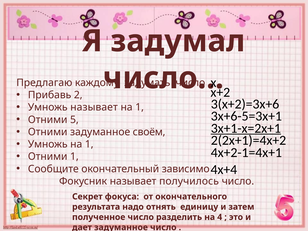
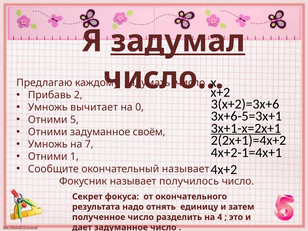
задумал underline: none -> present
Умножь называет: называет -> вычитает
1 at (140, 107): 1 -> 0
Умножь на 1: 1 -> 7
окончательный зависимо: зависимо -> называет
4х+4: 4х+4 -> 4х+2
